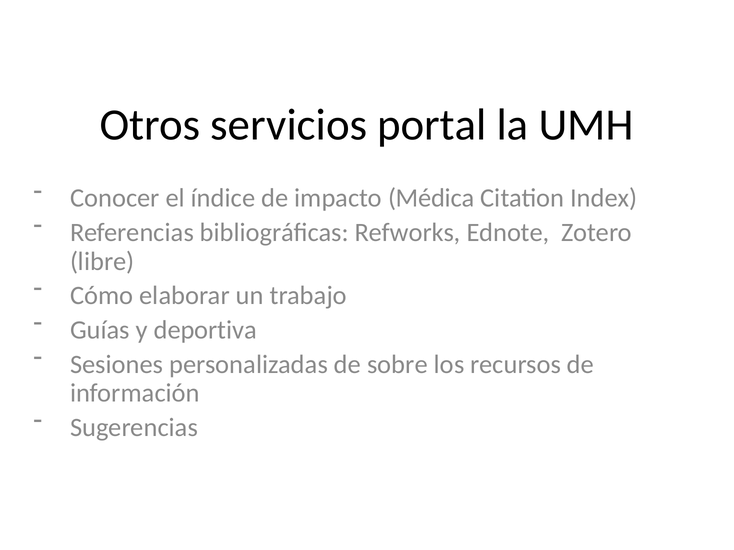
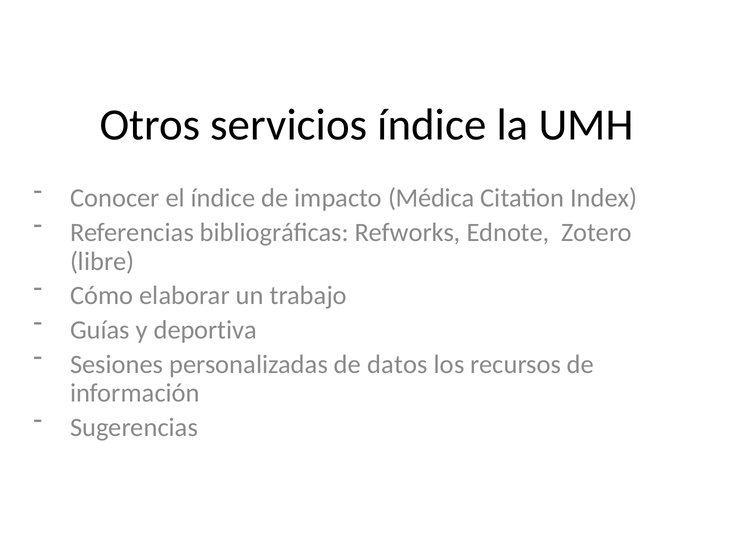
servicios portal: portal -> índice
sobre: sobre -> datos
